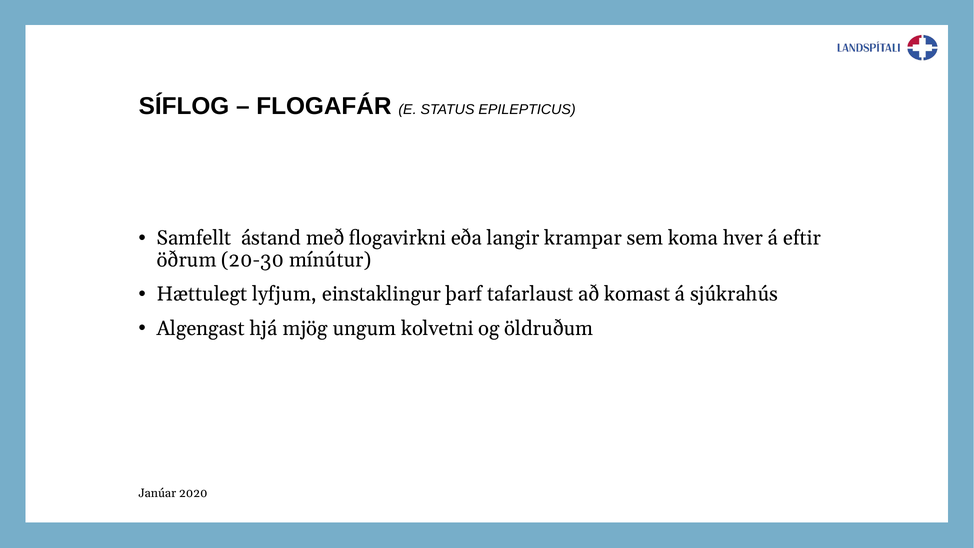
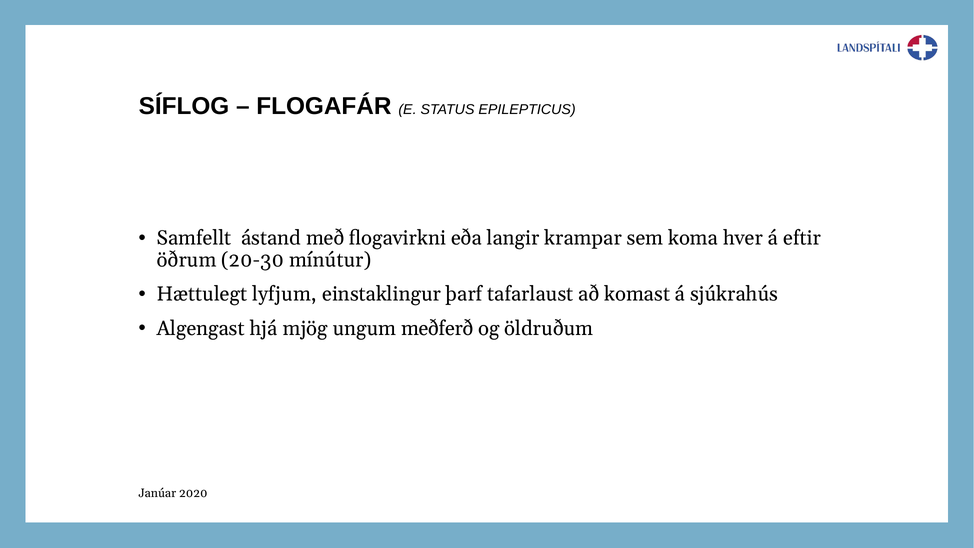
kolvetni: kolvetni -> meðferð
